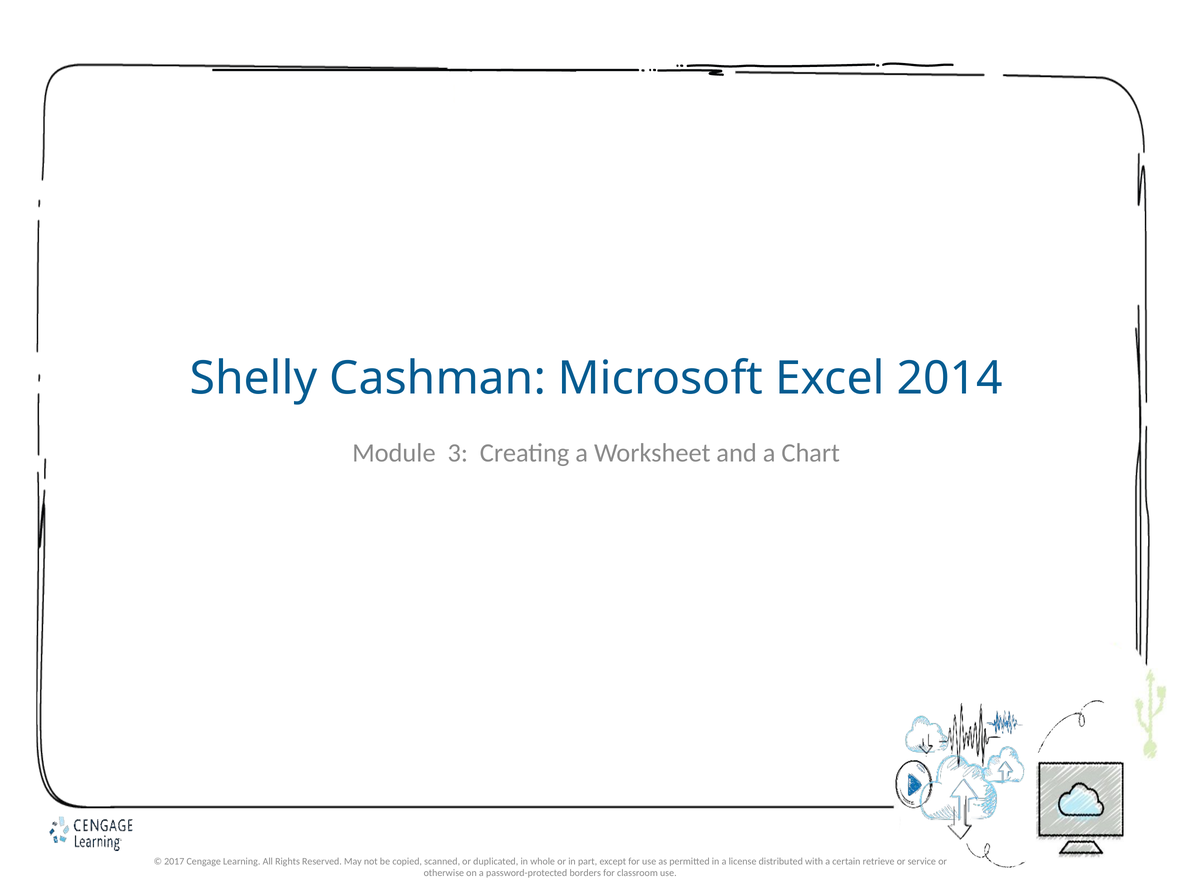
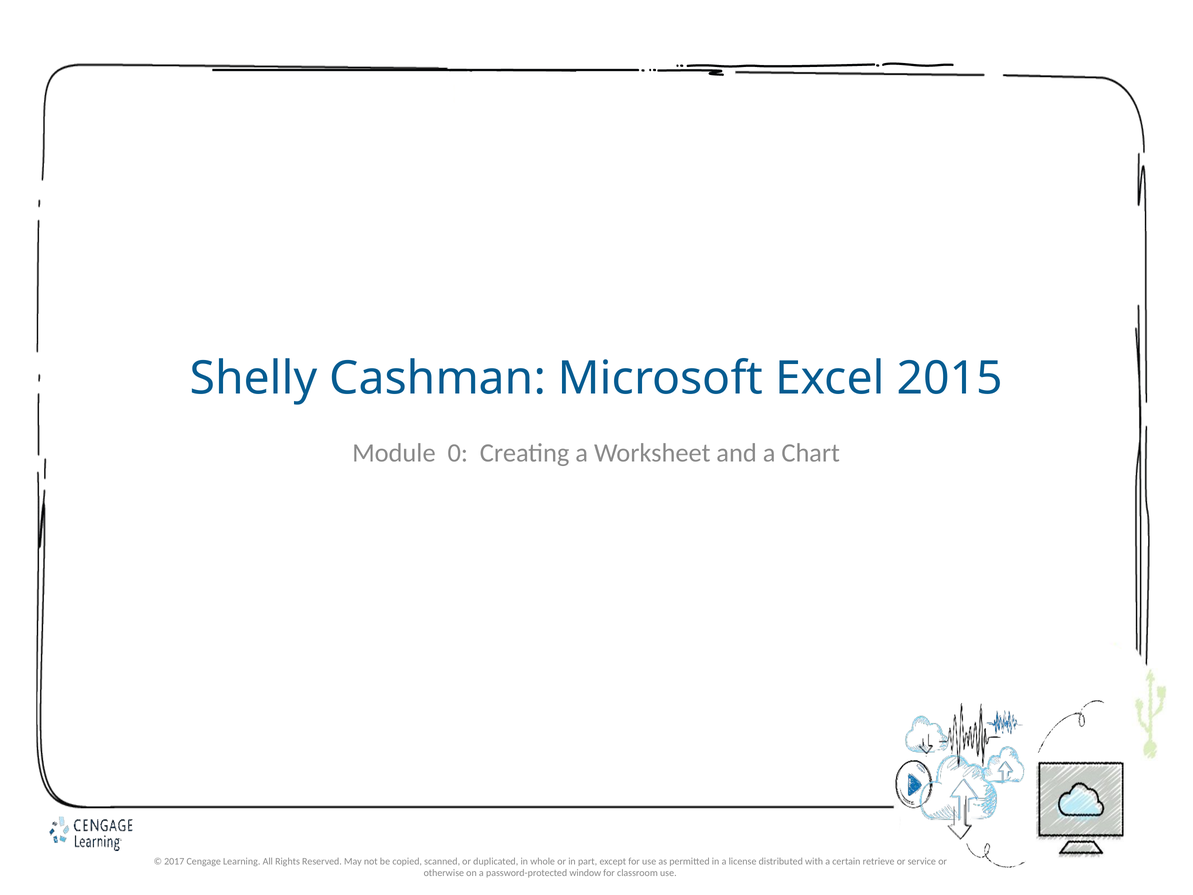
2014: 2014 -> 2015
3: 3 -> 0
borders: borders -> window
